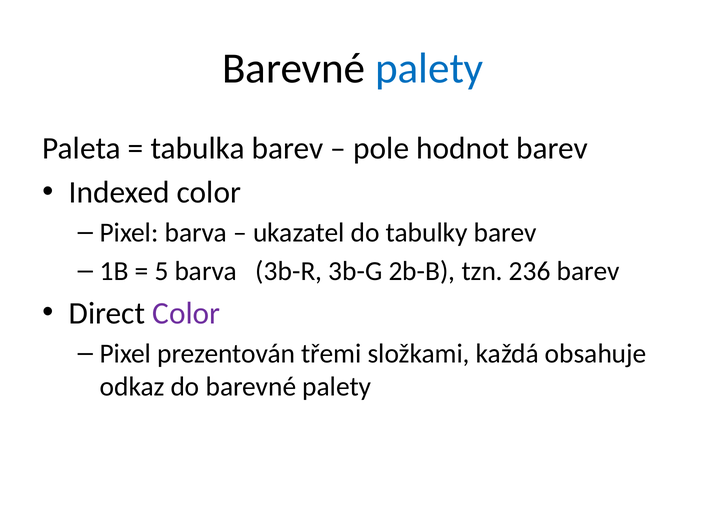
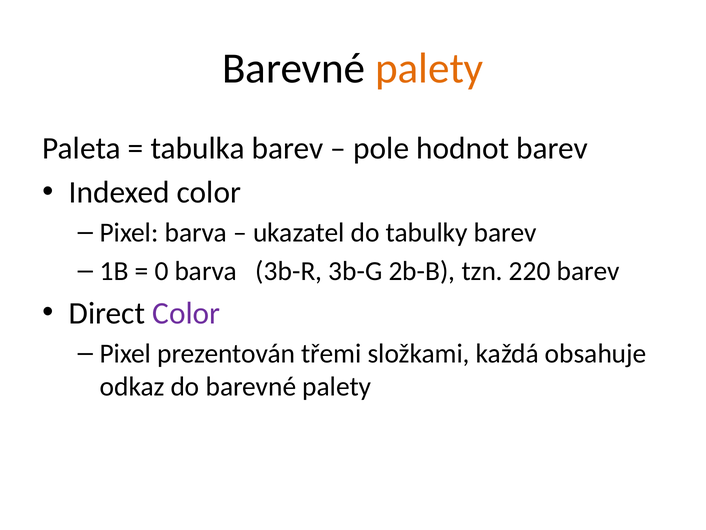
palety at (429, 68) colour: blue -> orange
5: 5 -> 0
236: 236 -> 220
